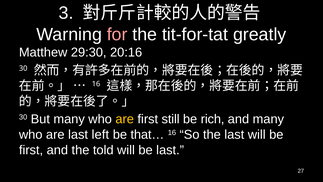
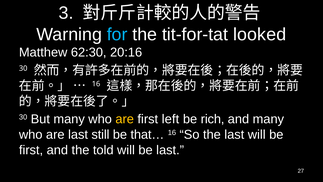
for colour: pink -> light blue
greatly: greatly -> looked
29:30: 29:30 -> 62:30
still: still -> left
left: left -> still
